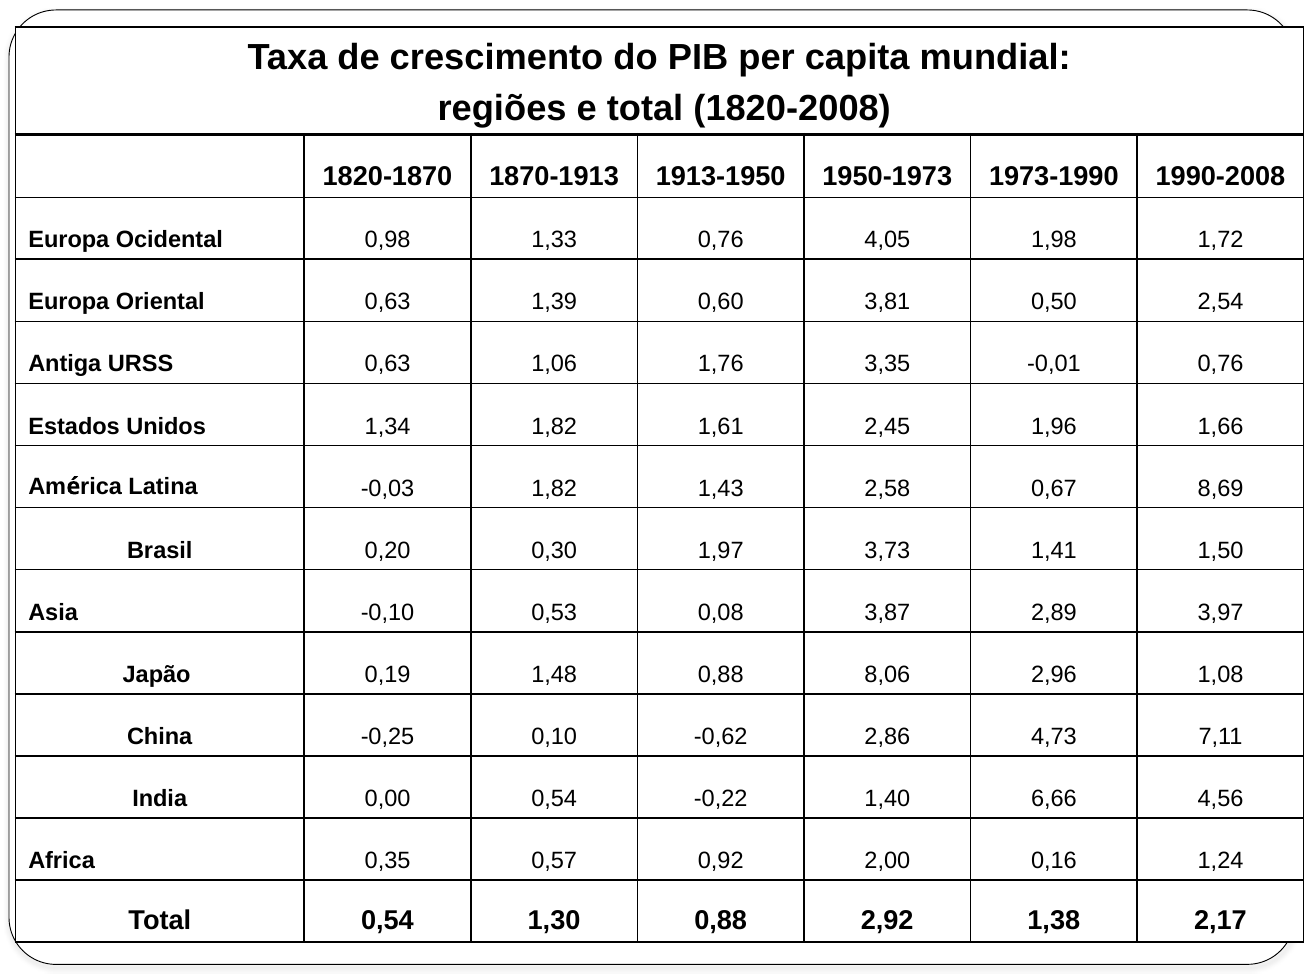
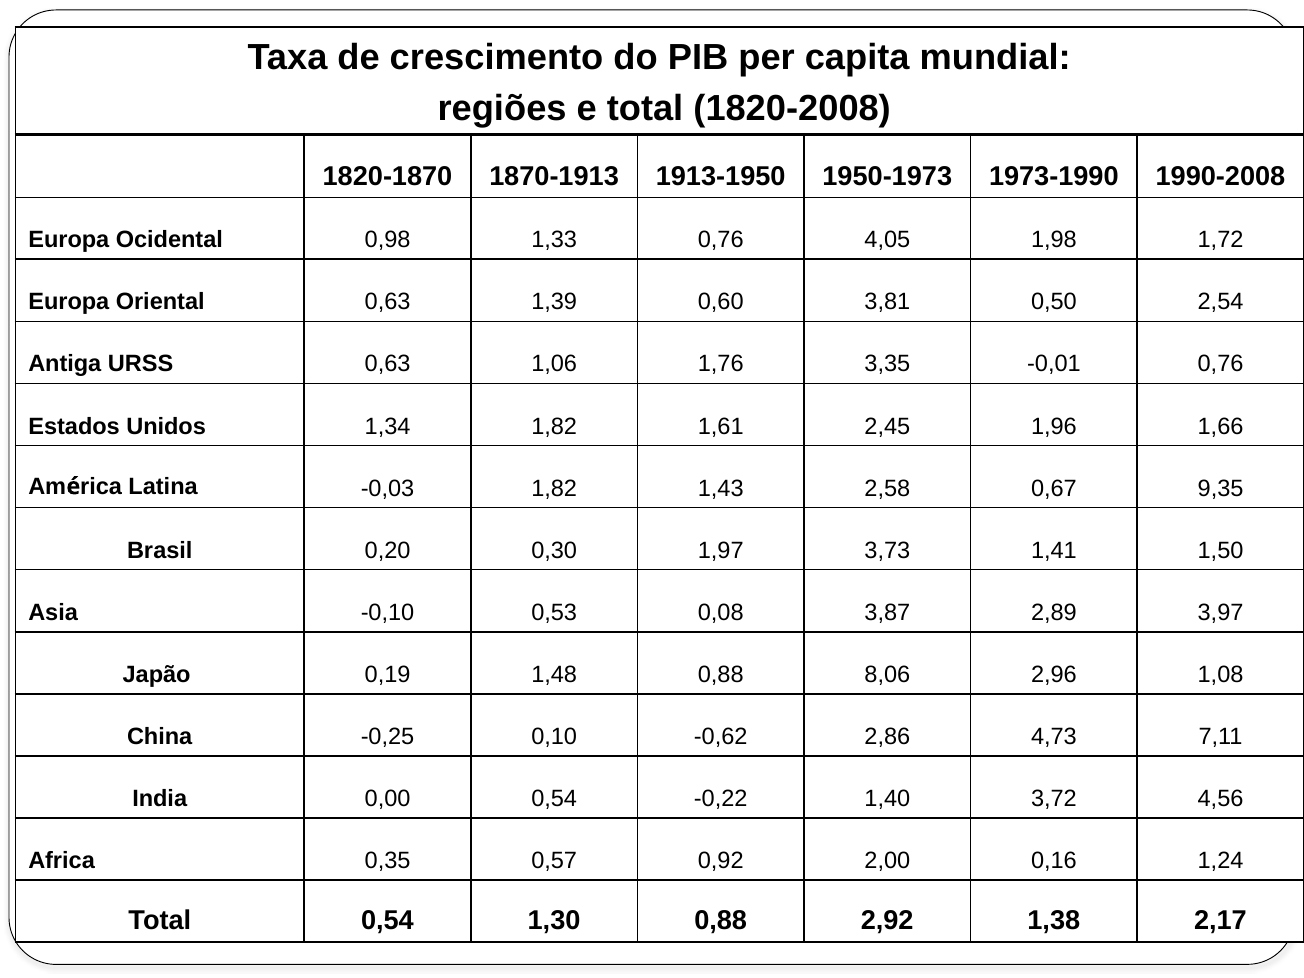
8,69: 8,69 -> 9,35
6,66: 6,66 -> 3,72
